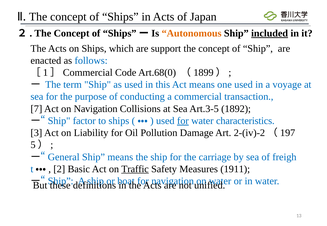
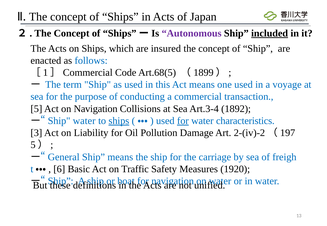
Autonomous colour: orange -> purple
support: support -> insured
Art.68(0: Art.68(0 -> Art.68(5
7: 7 -> 5
Art.3-5: Art.3-5 -> Art.3-4
factor at (84, 121): factor -> water
ships at (119, 121) underline: none -> present
2: 2 -> 6
Traffic underline: present -> none
1911: 1911 -> 1920
